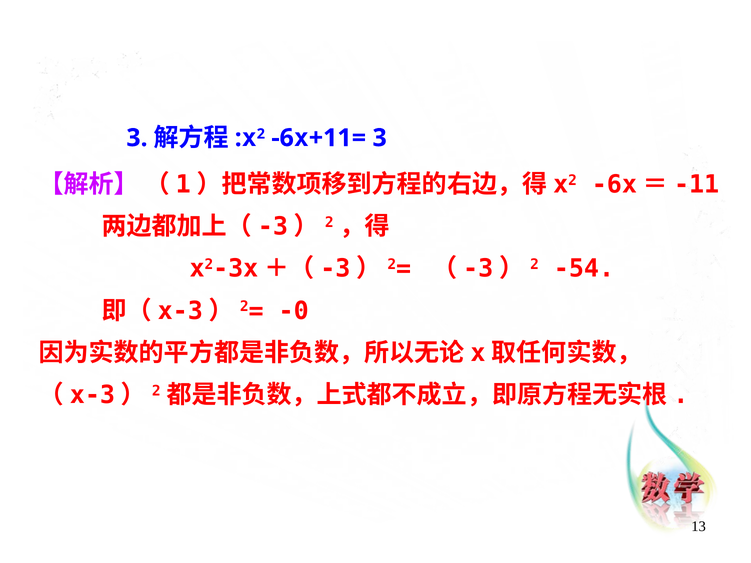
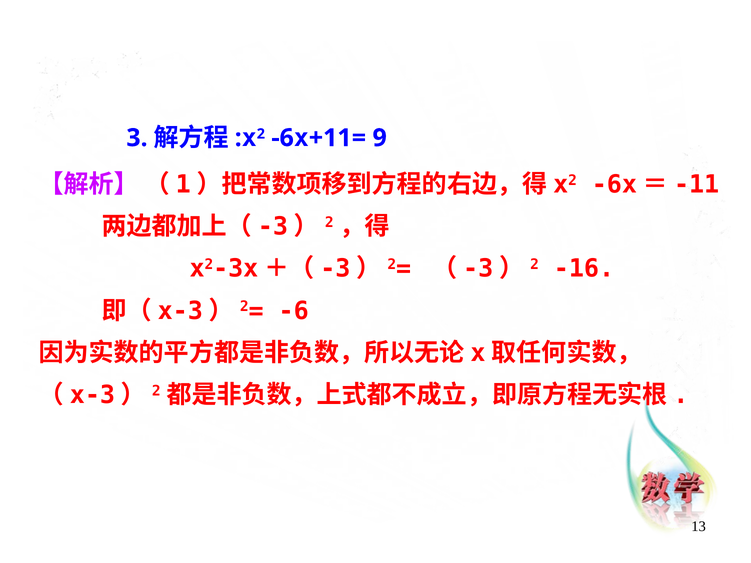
3 at (380, 138): 3 -> 9
-54: -54 -> -16
-0 at (294, 311): -0 -> -6
